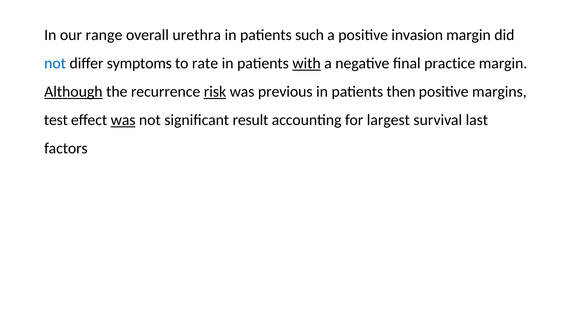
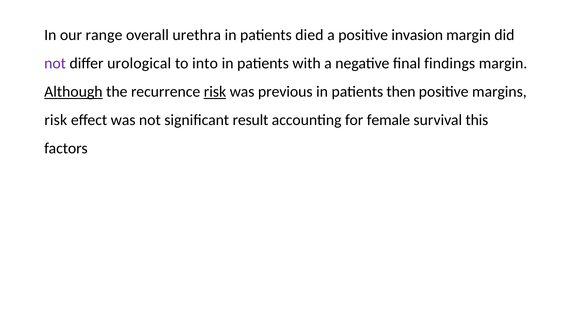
such: such -> died
not at (55, 63) colour: blue -> purple
symptoms: symptoms -> urological
rate: rate -> into
with underline: present -> none
practice: practice -> findings
test at (56, 120): test -> risk
was at (123, 120) underline: present -> none
largest: largest -> female
last: last -> this
